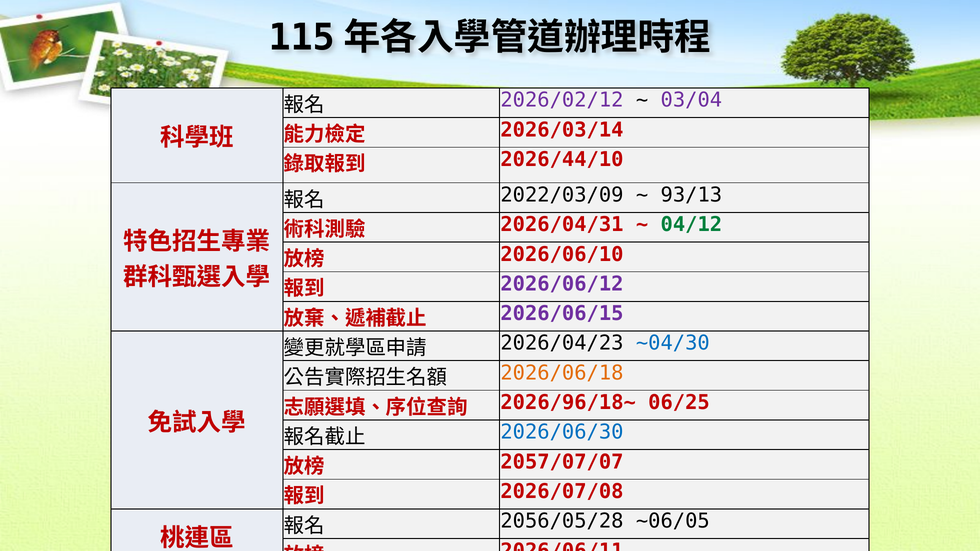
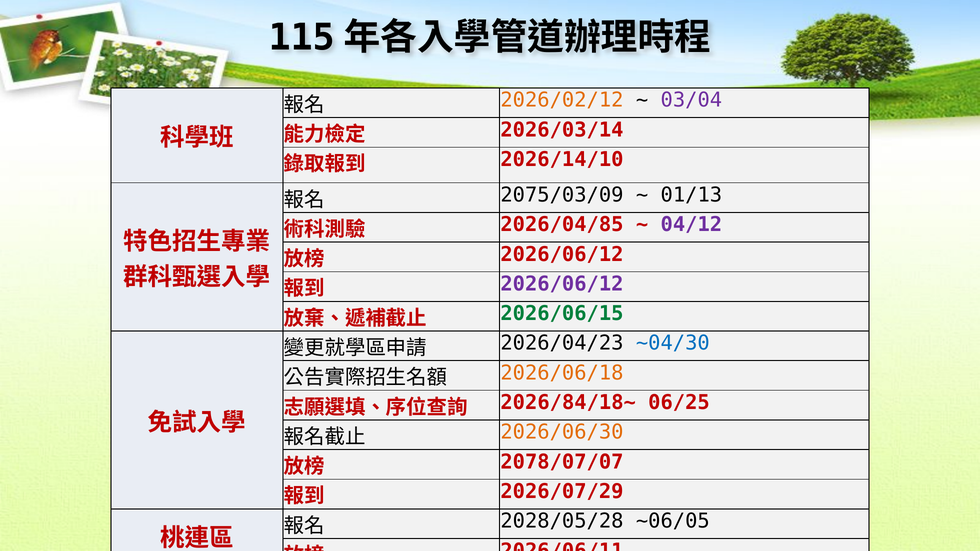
2026/02/12 colour: purple -> orange
2026/44/10: 2026/44/10 -> 2026/14/10
2022/03/09: 2022/03/09 -> 2075/03/09
93/13: 93/13 -> 01/13
2026/04/31: 2026/04/31 -> 2026/04/85
04/12 colour: green -> purple
2026/06/10 at (562, 254): 2026/06/10 -> 2026/06/12
2026/06/15 at (562, 314) colour: purple -> green
2026/96/18~: 2026/96/18~ -> 2026/84/18~
2026/06/30 colour: blue -> orange
2057/07/07: 2057/07/07 -> 2078/07/07
2026/07/08: 2026/07/08 -> 2026/07/29
2056/05/28: 2056/05/28 -> 2028/05/28
